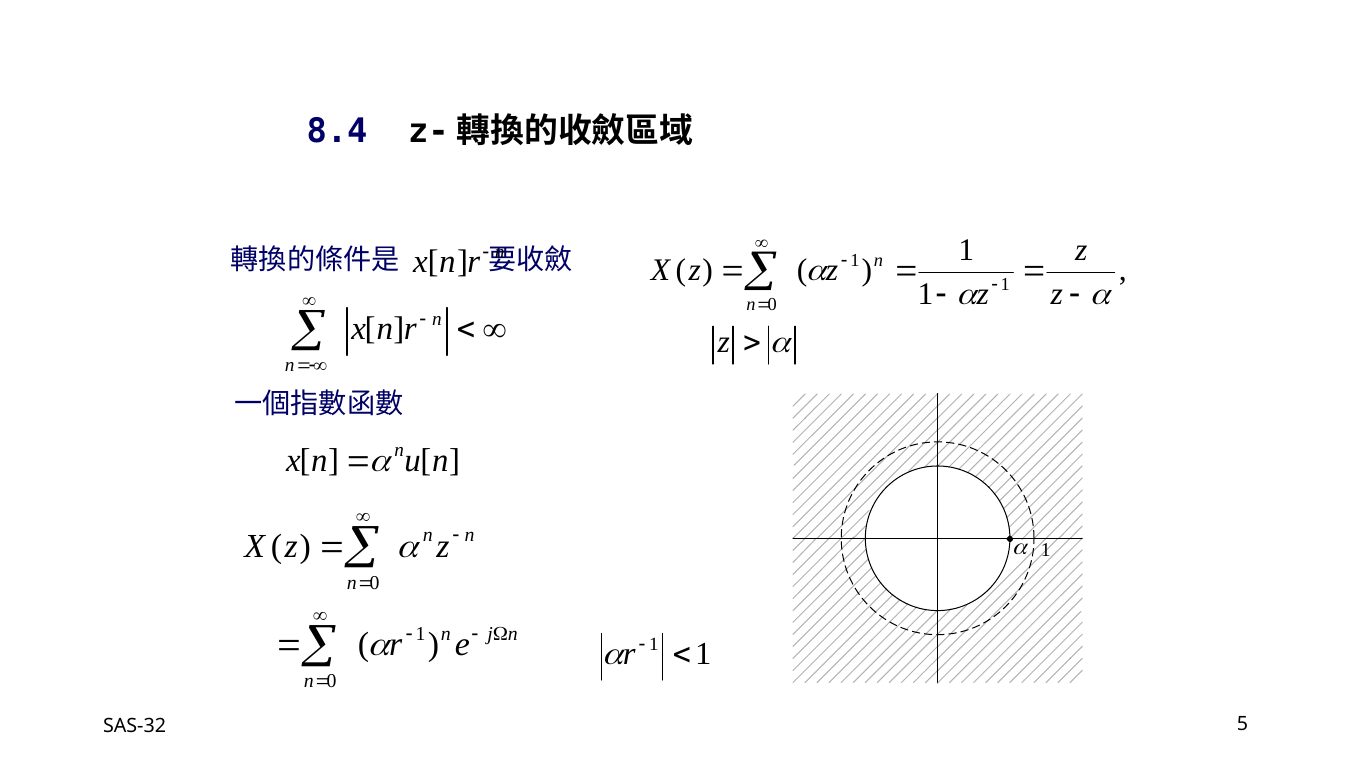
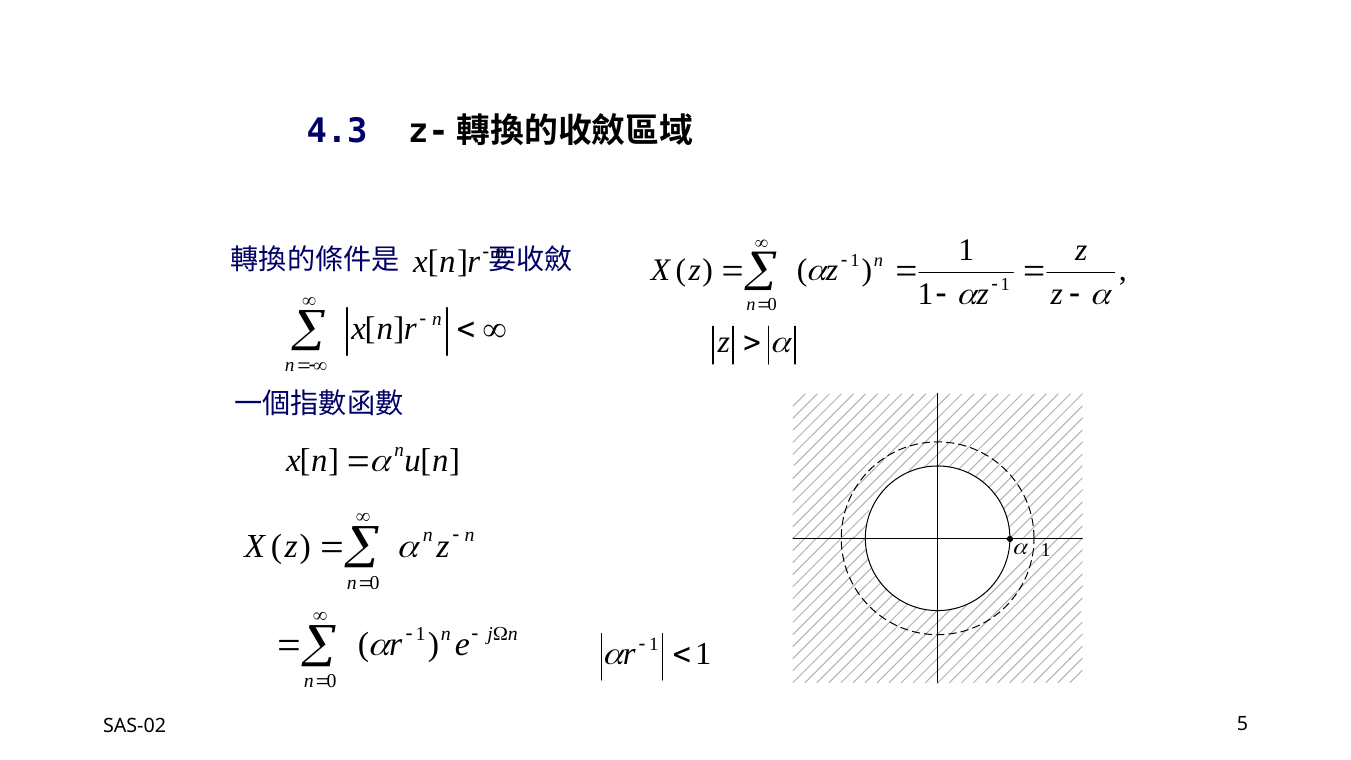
8.4: 8.4 -> 4.3
SAS-32: SAS-32 -> SAS-02
